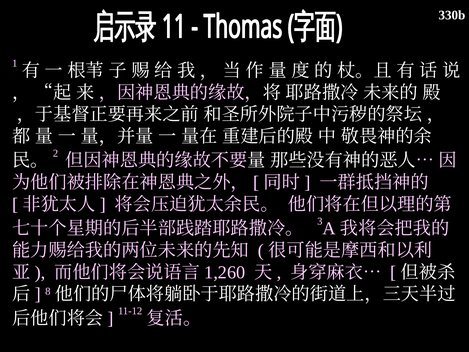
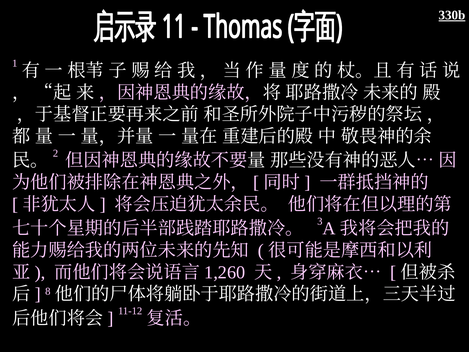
330b underline: none -> present
